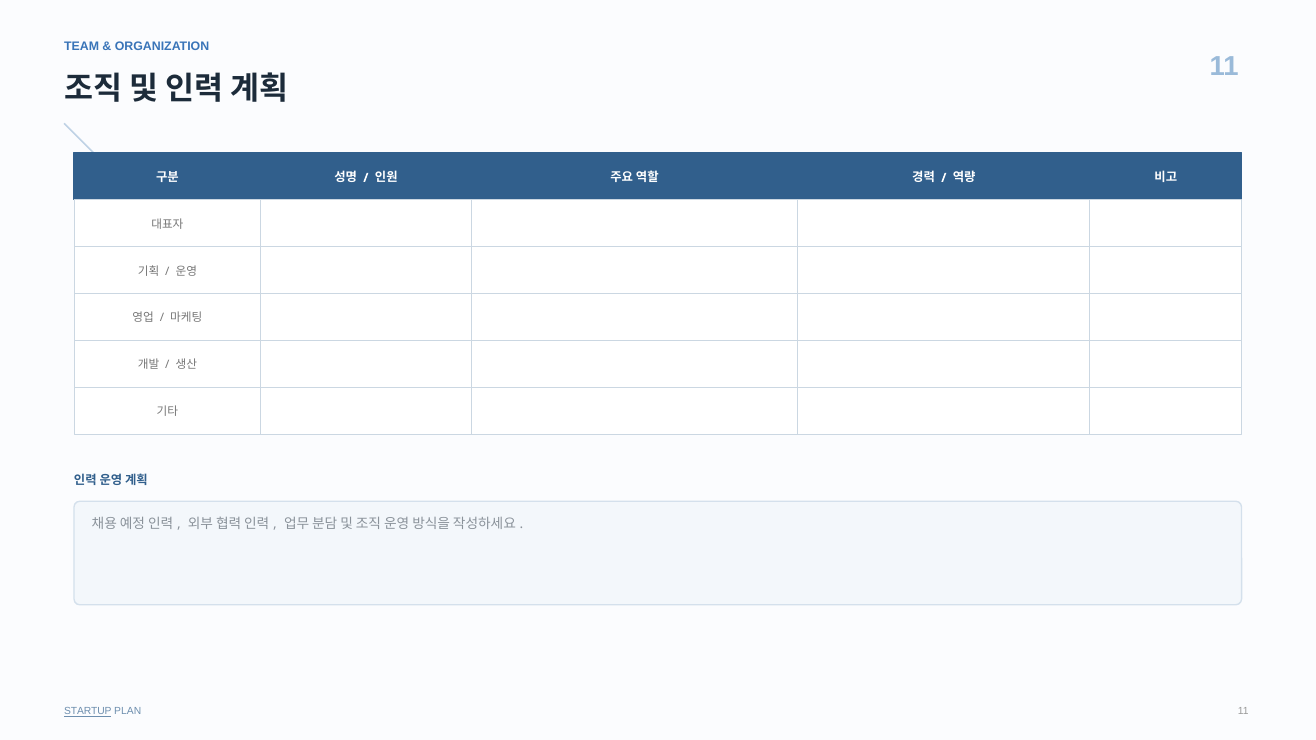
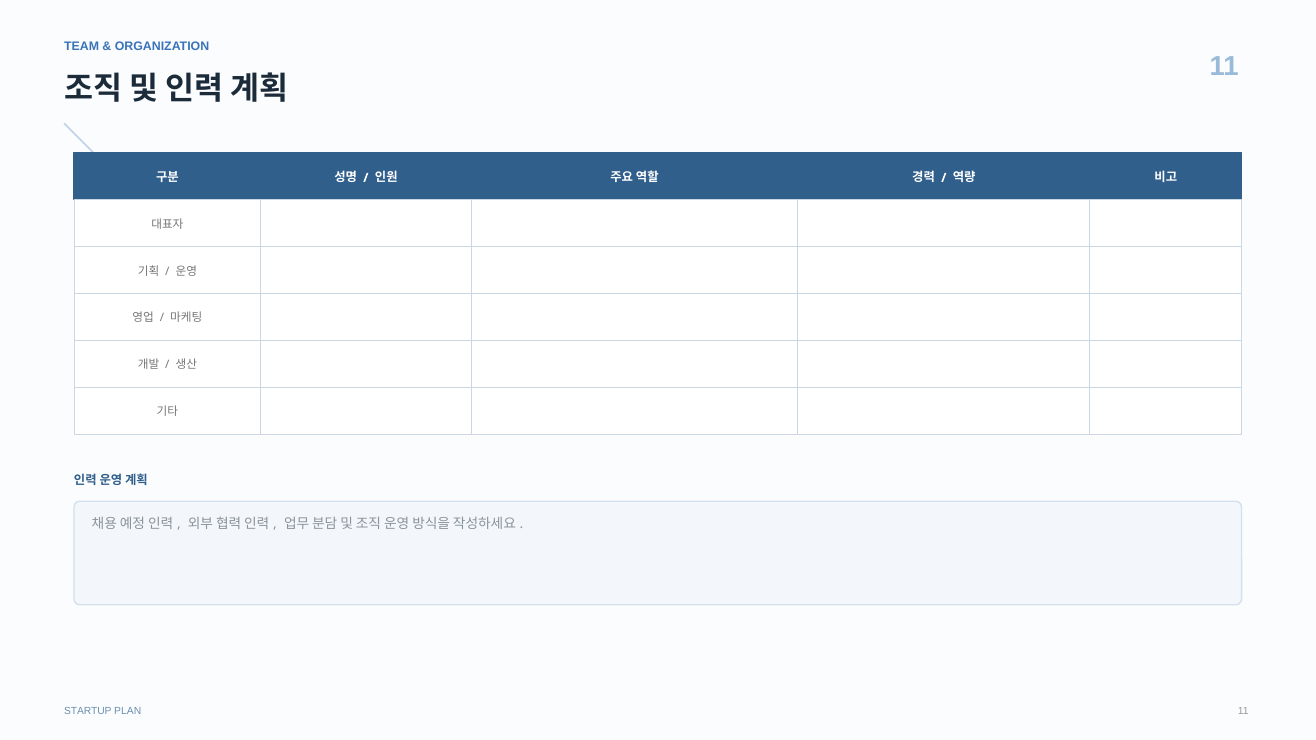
STARTUP underline: present -> none
